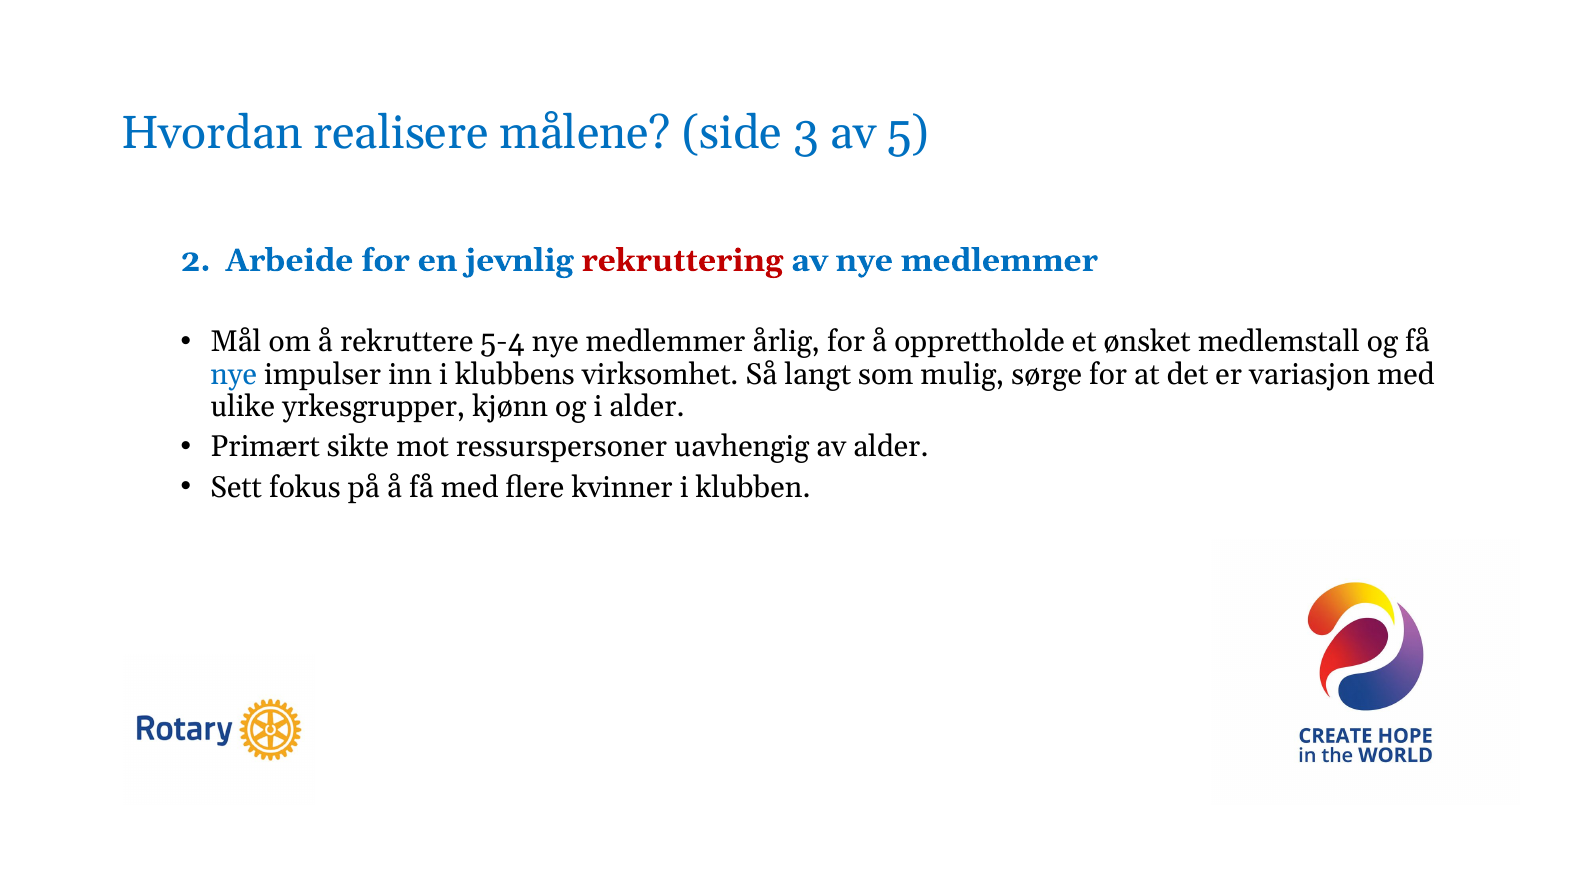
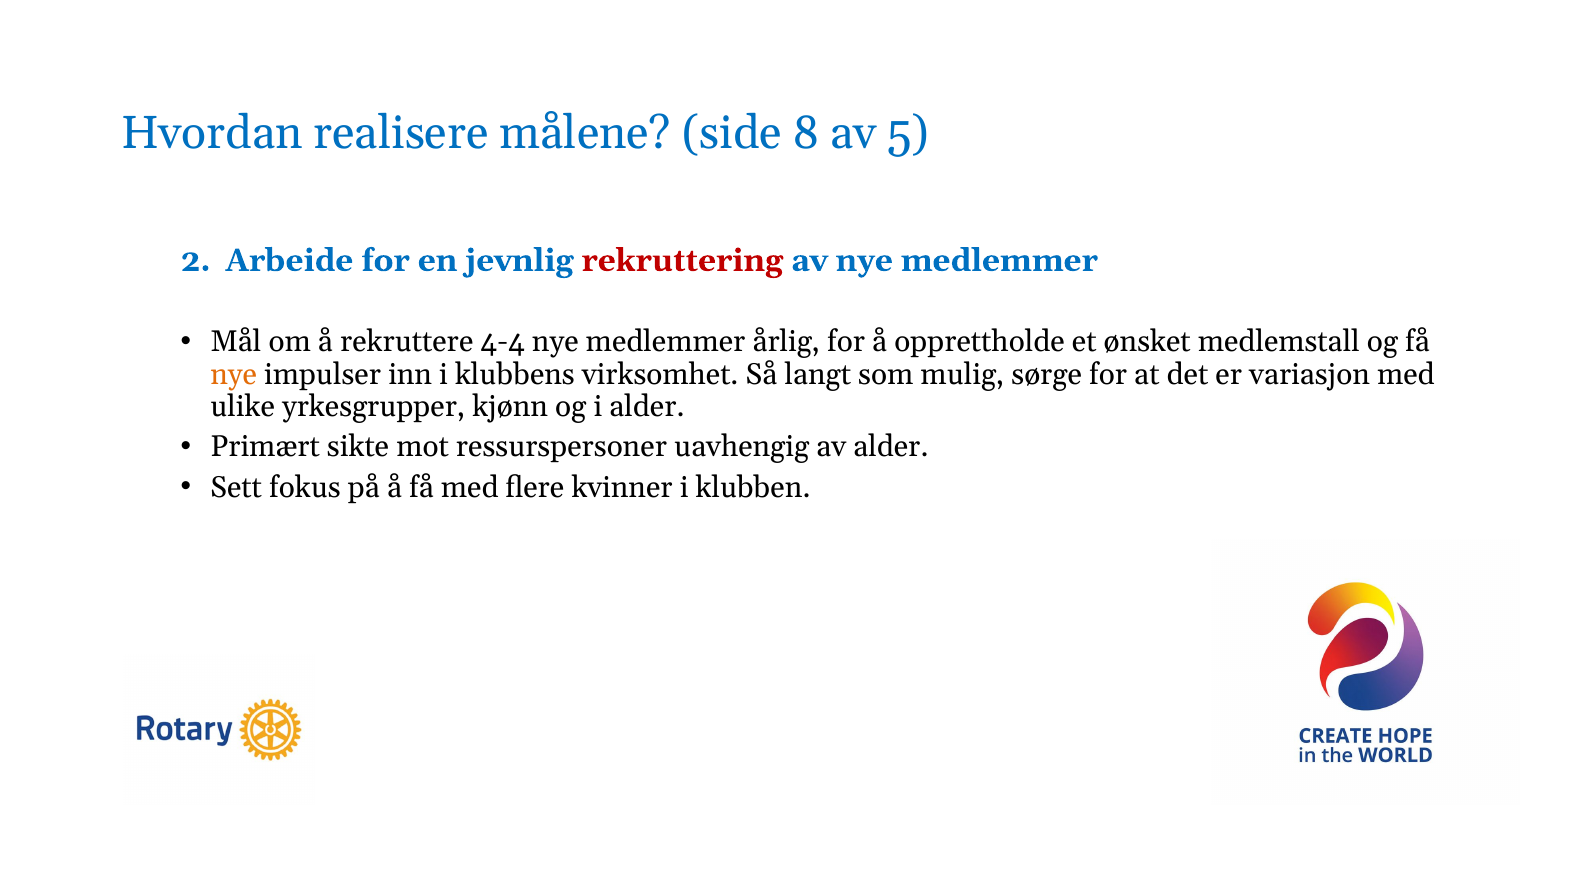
3: 3 -> 8
5-4: 5-4 -> 4-4
nye at (234, 374) colour: blue -> orange
